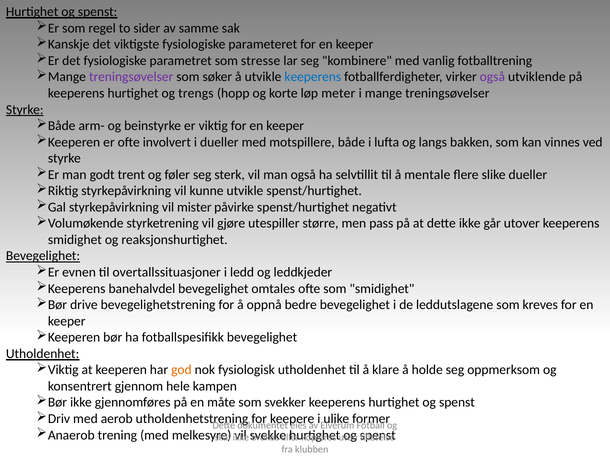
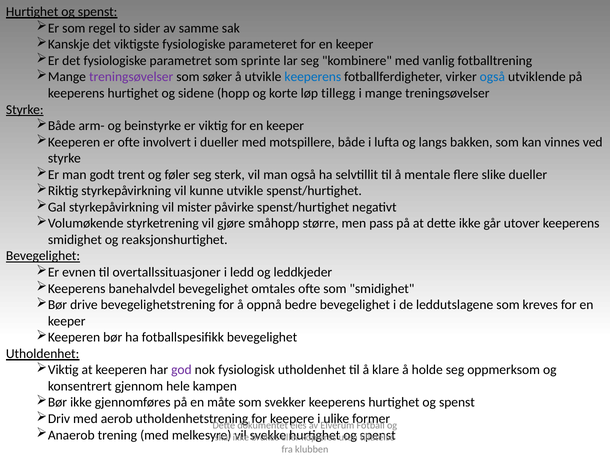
stresse: stresse -> sprinte
også at (492, 77) colour: purple -> blue
trengs: trengs -> sidene
meter: meter -> tillegg
utespiller: utespiller -> småhopp
god at (181, 370) colour: orange -> purple
